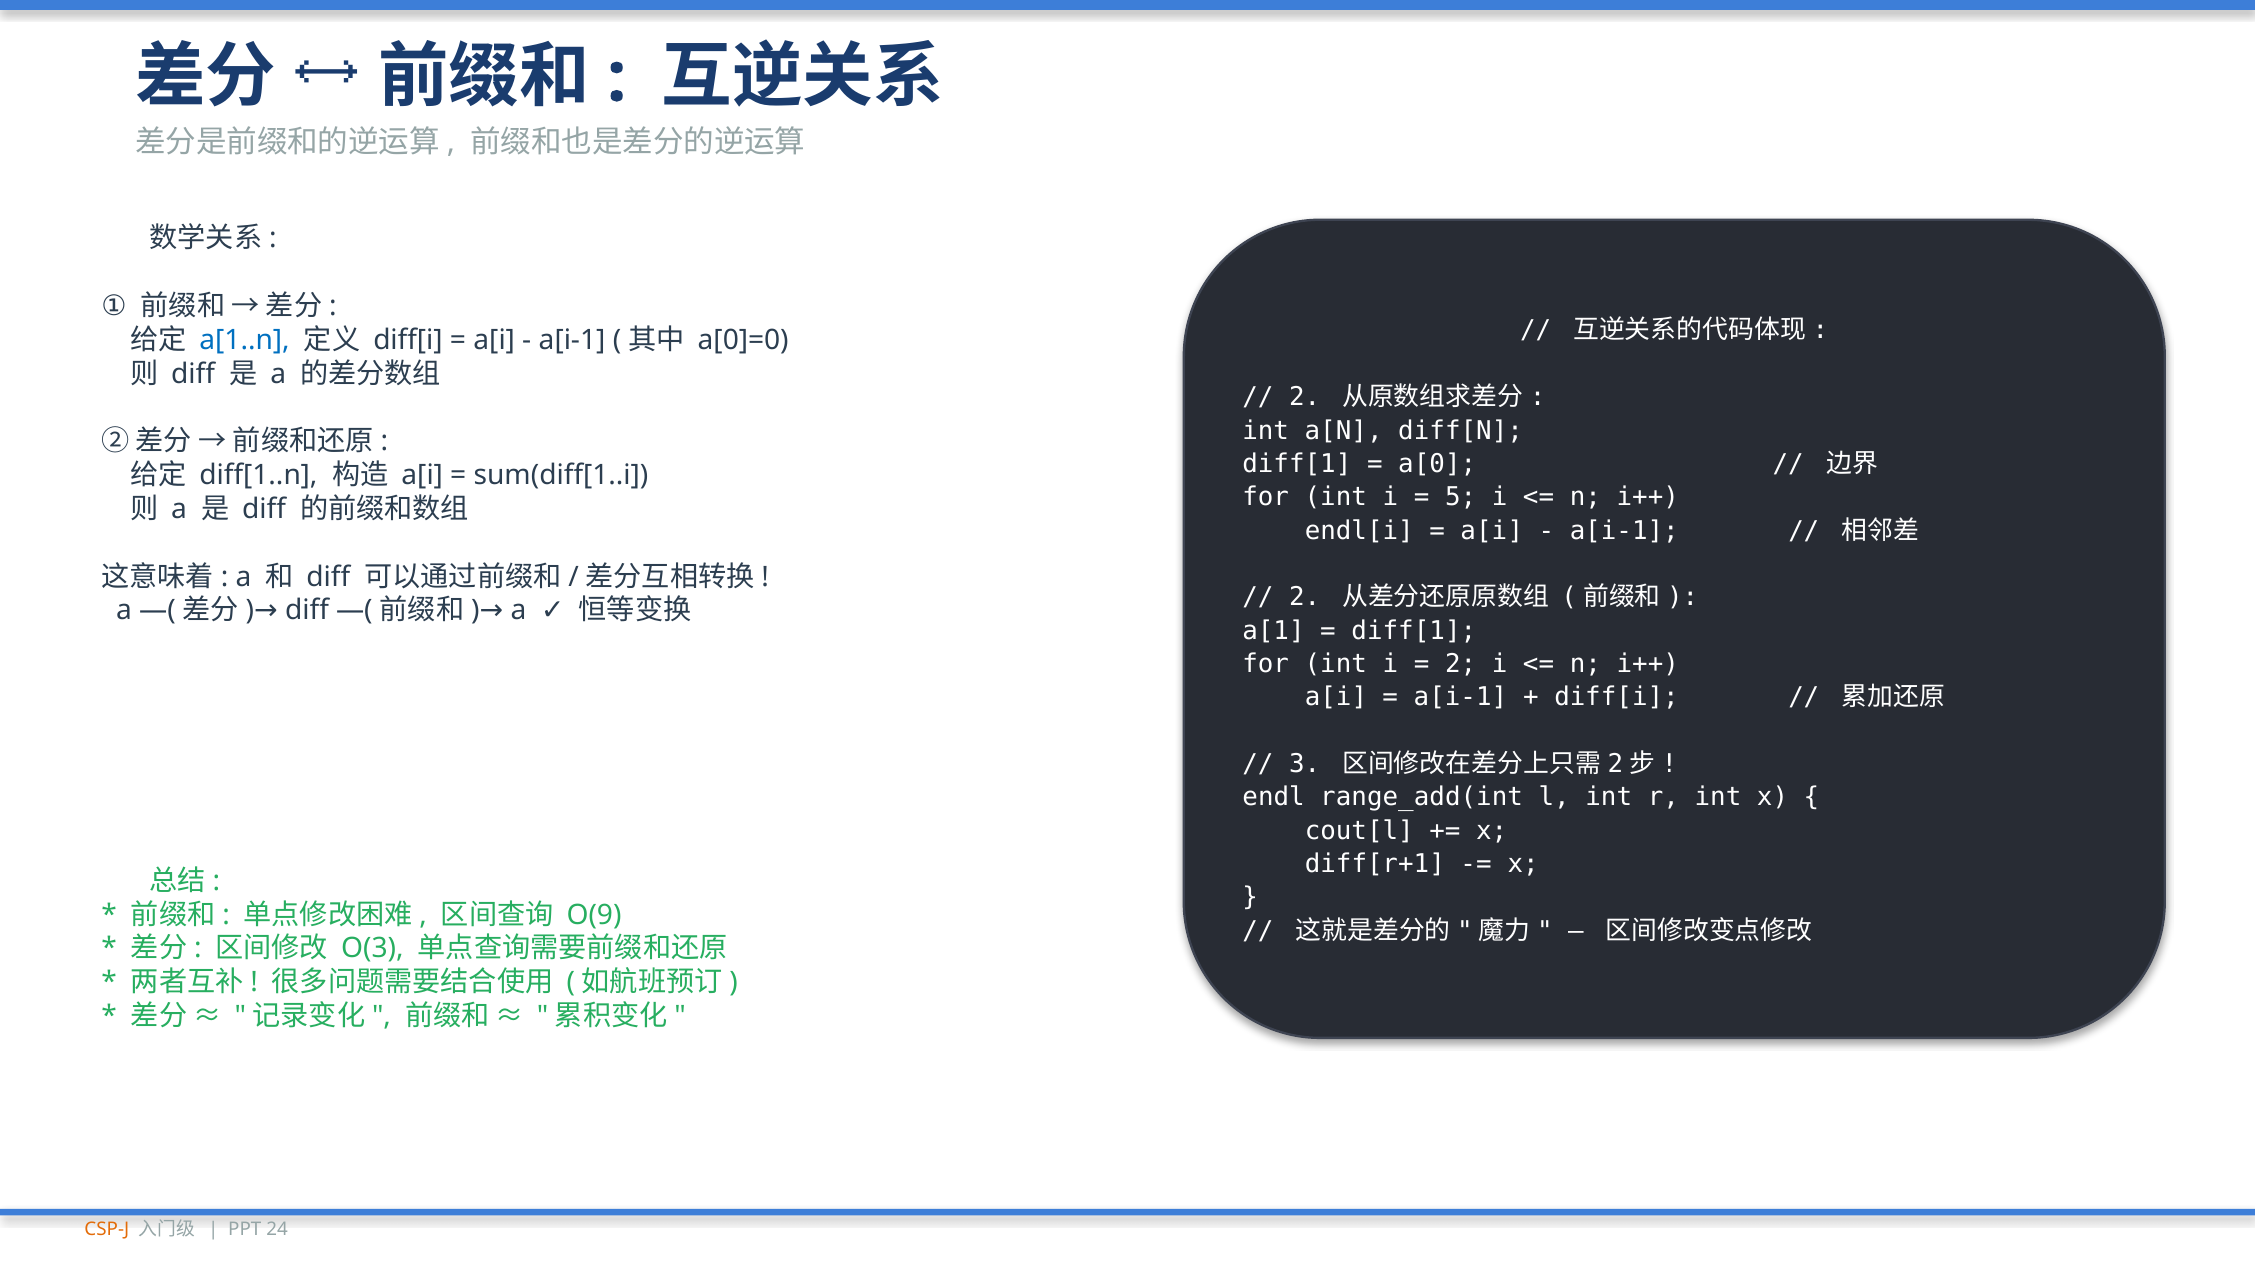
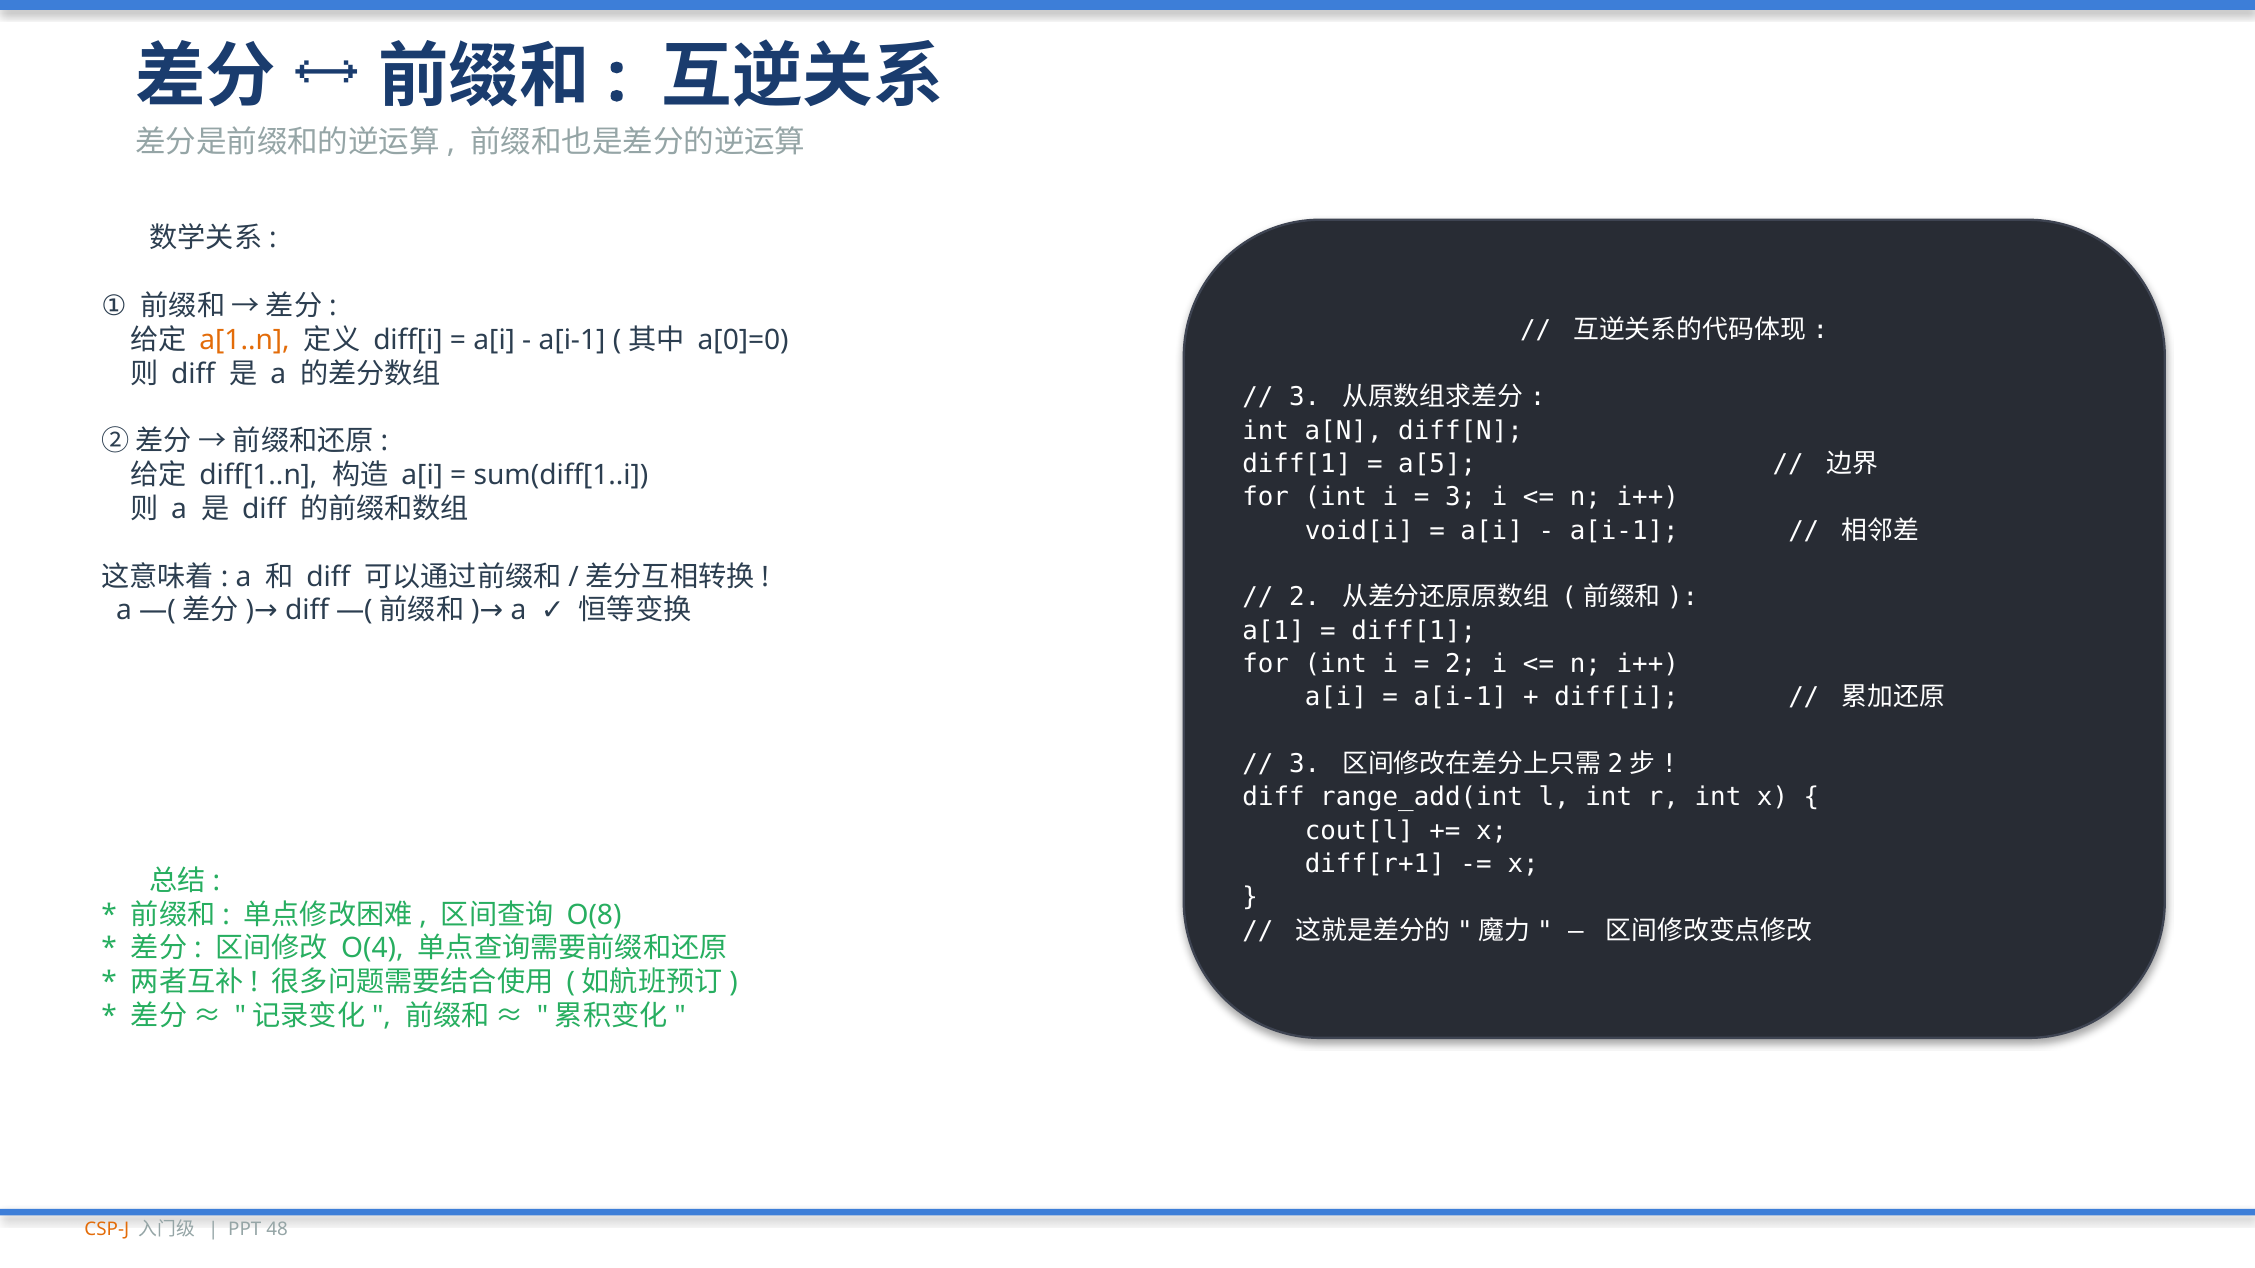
a[1..n colour: blue -> orange
2 at (1305, 397): 2 -> 3
a[0: a[0 -> a[5
5 at (1461, 497): 5 -> 3
endl[i: endl[i -> void[i
endl at (1274, 798): endl -> diff
O(9: O(9 -> O(8
O(3: O(3 -> O(4
24: 24 -> 48
